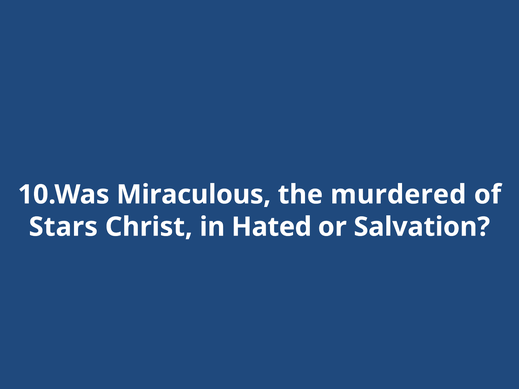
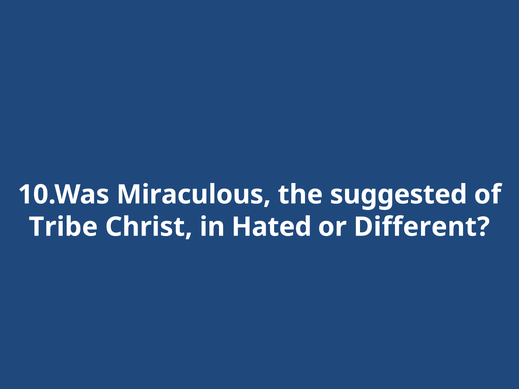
murdered: murdered -> suggested
Stars: Stars -> Tribe
Salvation: Salvation -> Different
